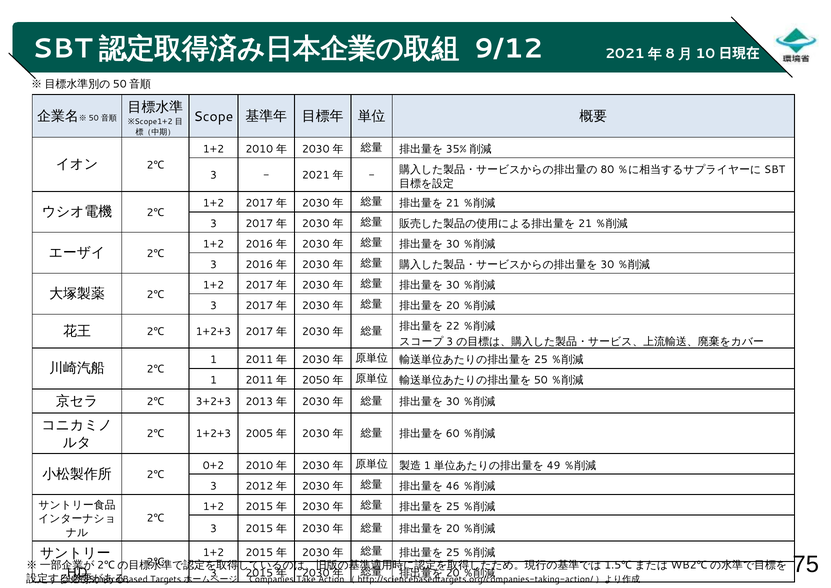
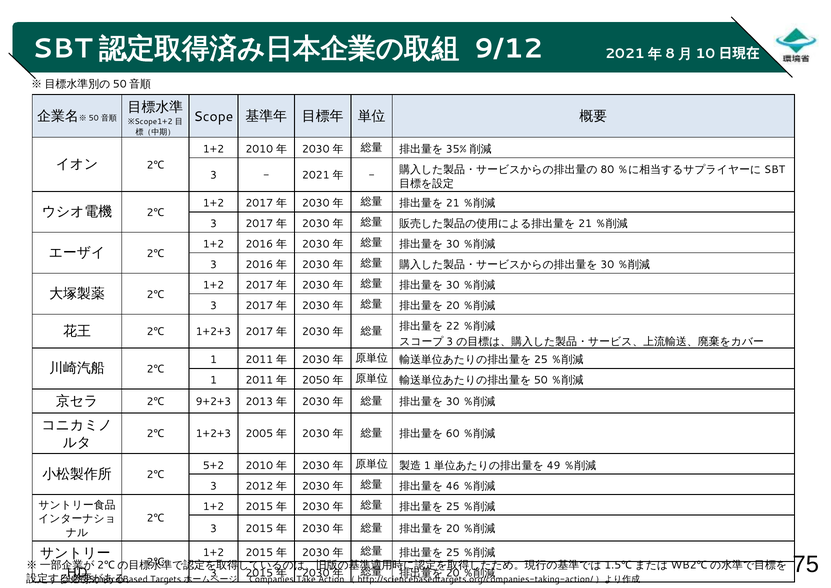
3+2+3: 3+2+3 -> 9+2+3
0+2: 0+2 -> 5+2
